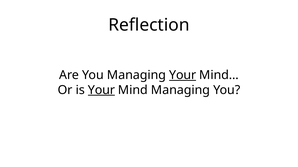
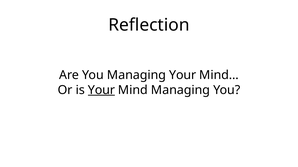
Your at (183, 75) underline: present -> none
